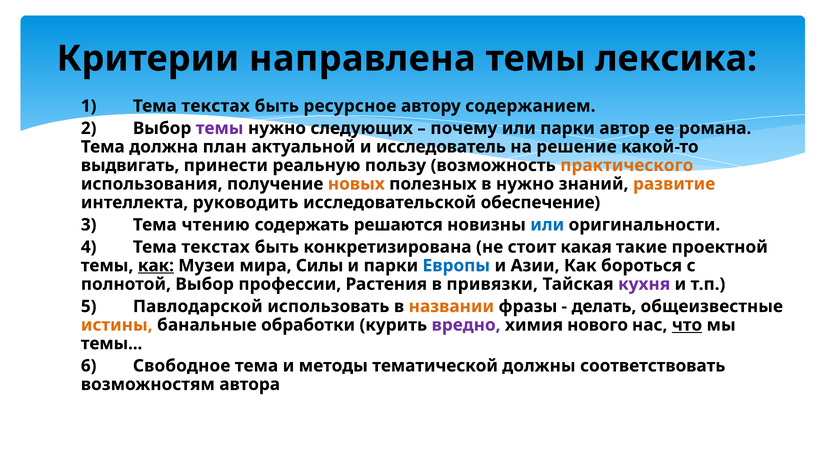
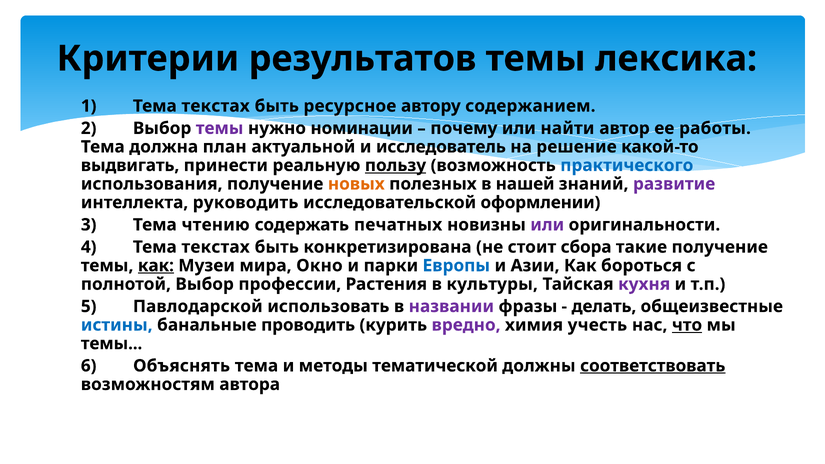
направлена: направлена -> результатов
следующих: следующих -> номинации
или парки: парки -> найти
романа: романа -> работы
пользу underline: none -> present
практического colour: orange -> blue
в нужно: нужно -> нашей
развитие colour: orange -> purple
обеспечение: обеспечение -> оформлении
решаются: решаются -> печатных
или at (547, 225) colour: blue -> purple
какая: какая -> сбора
такие проектной: проектной -> получение
Силы: Силы -> Окно
привязки: привязки -> культуры
названии colour: orange -> purple
истины colour: orange -> blue
обработки: обработки -> проводить
нового: нового -> учесть
Свободное: Свободное -> Объяснять
соответствовать underline: none -> present
